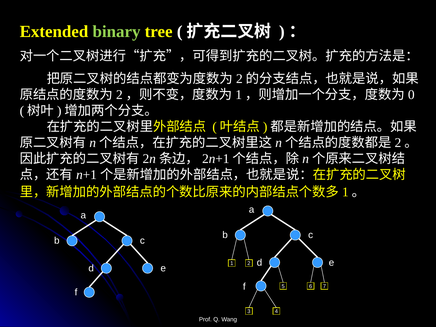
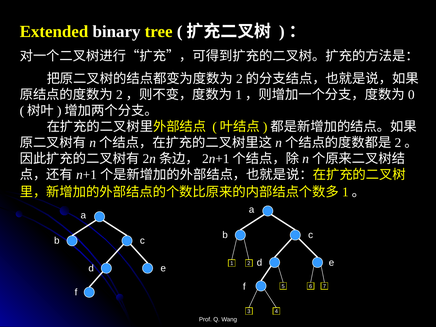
binary colour: light green -> white
